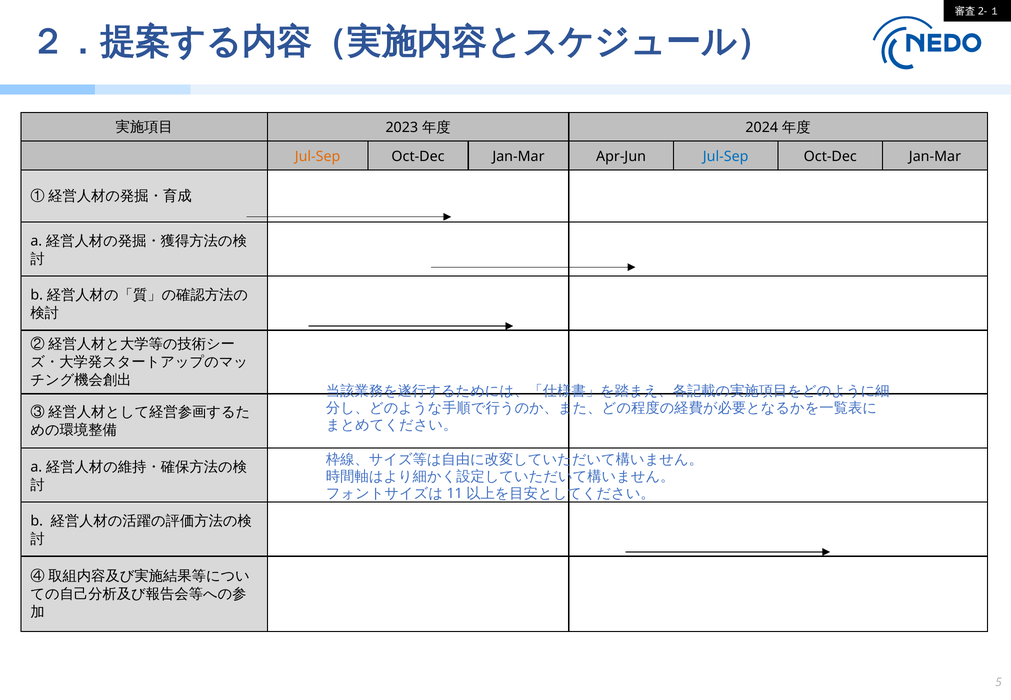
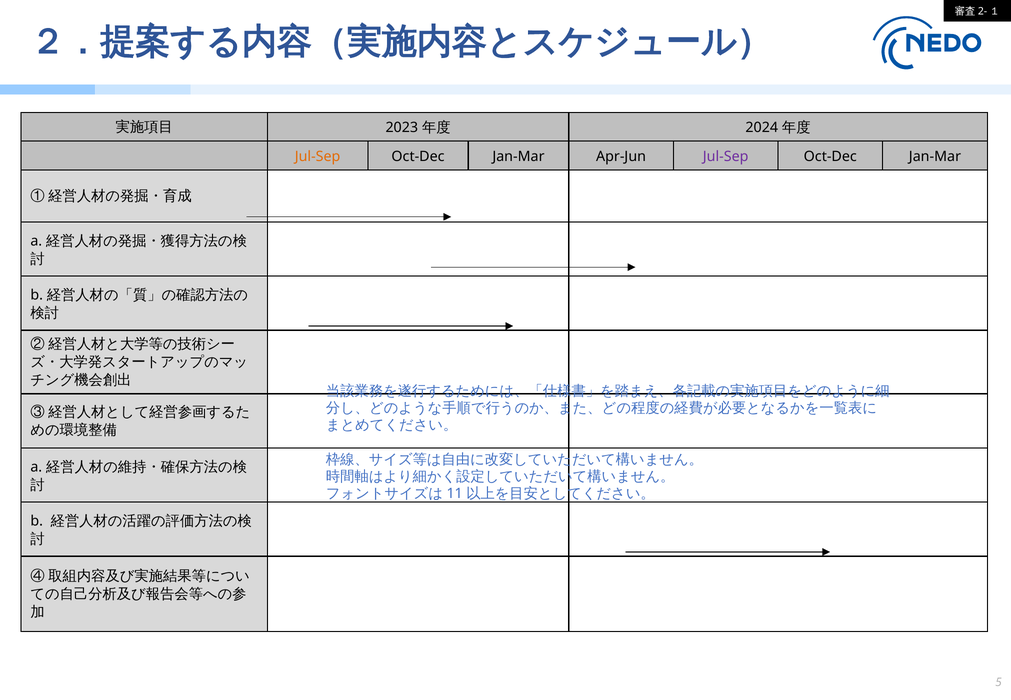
Jul-Sep at (726, 156) colour: blue -> purple
